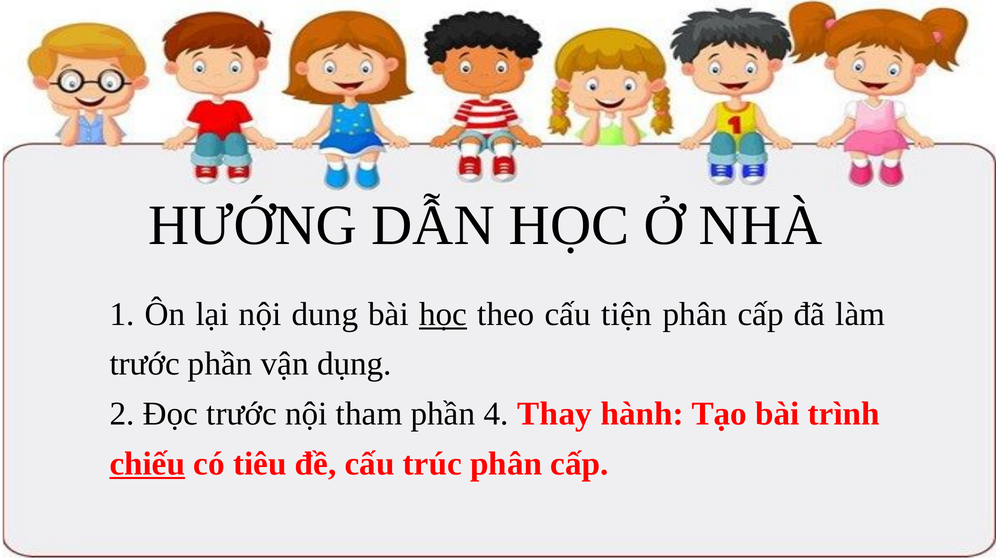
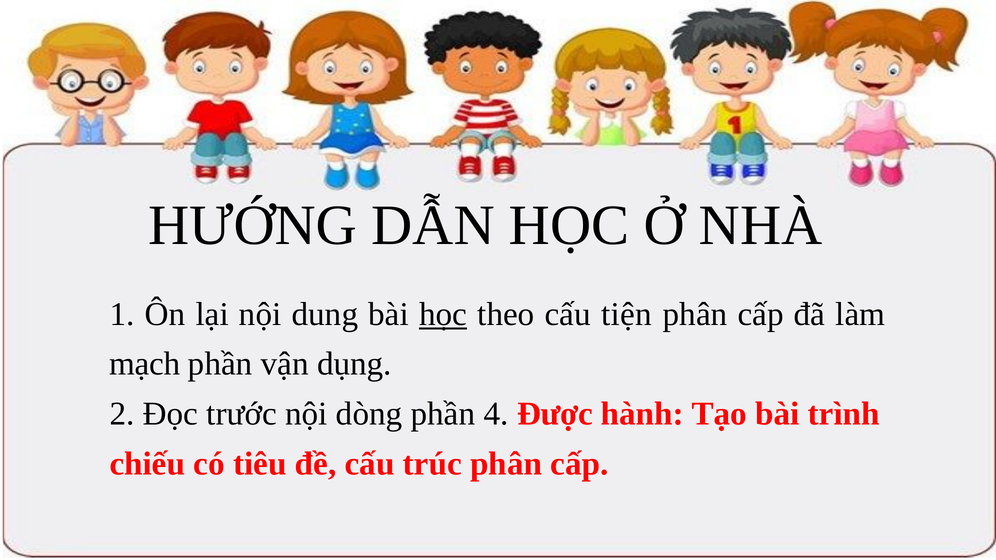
trước at (145, 364): trước -> mạch
tham: tham -> dòng
Thay: Thay -> Được
chiếu underline: present -> none
